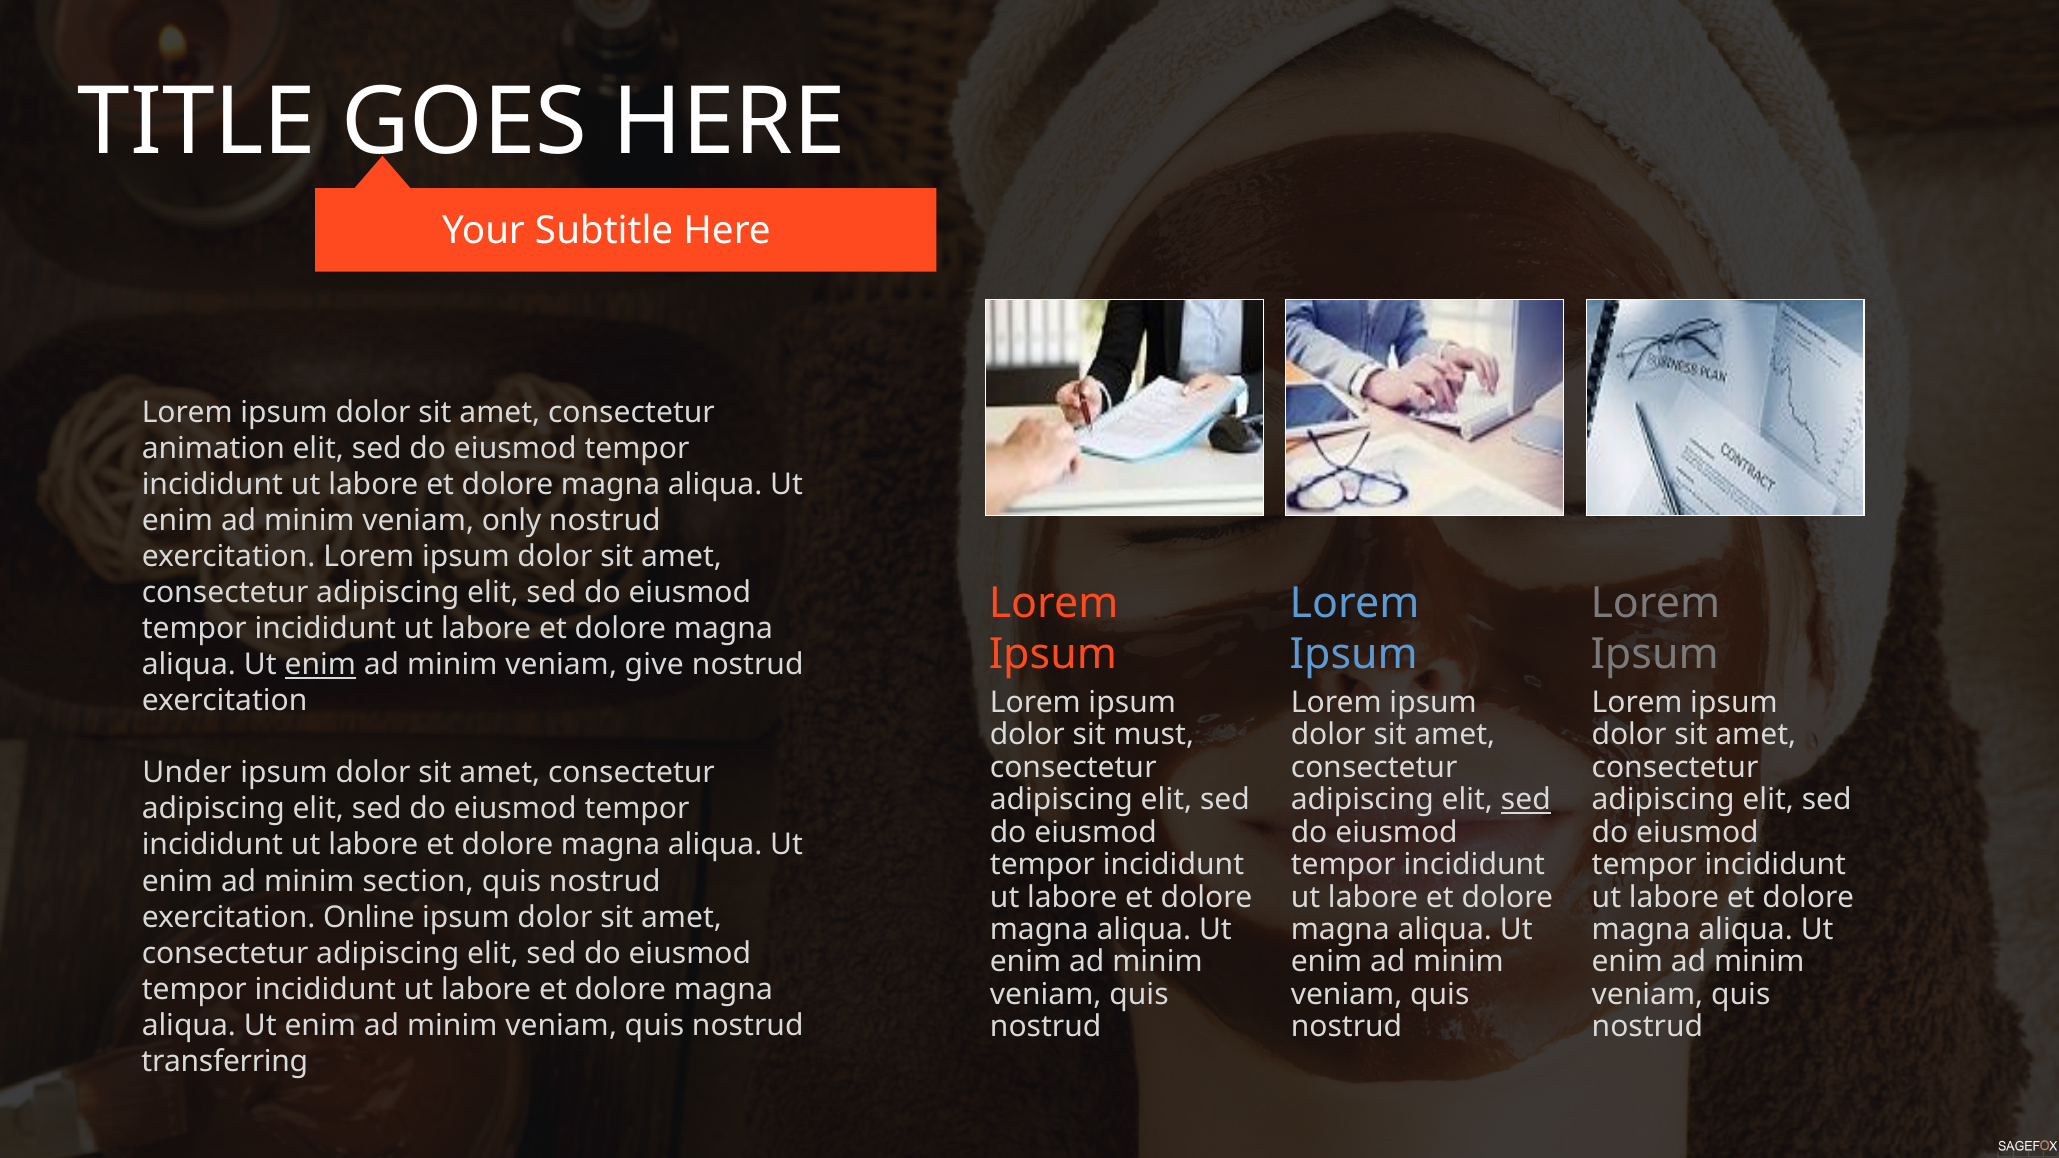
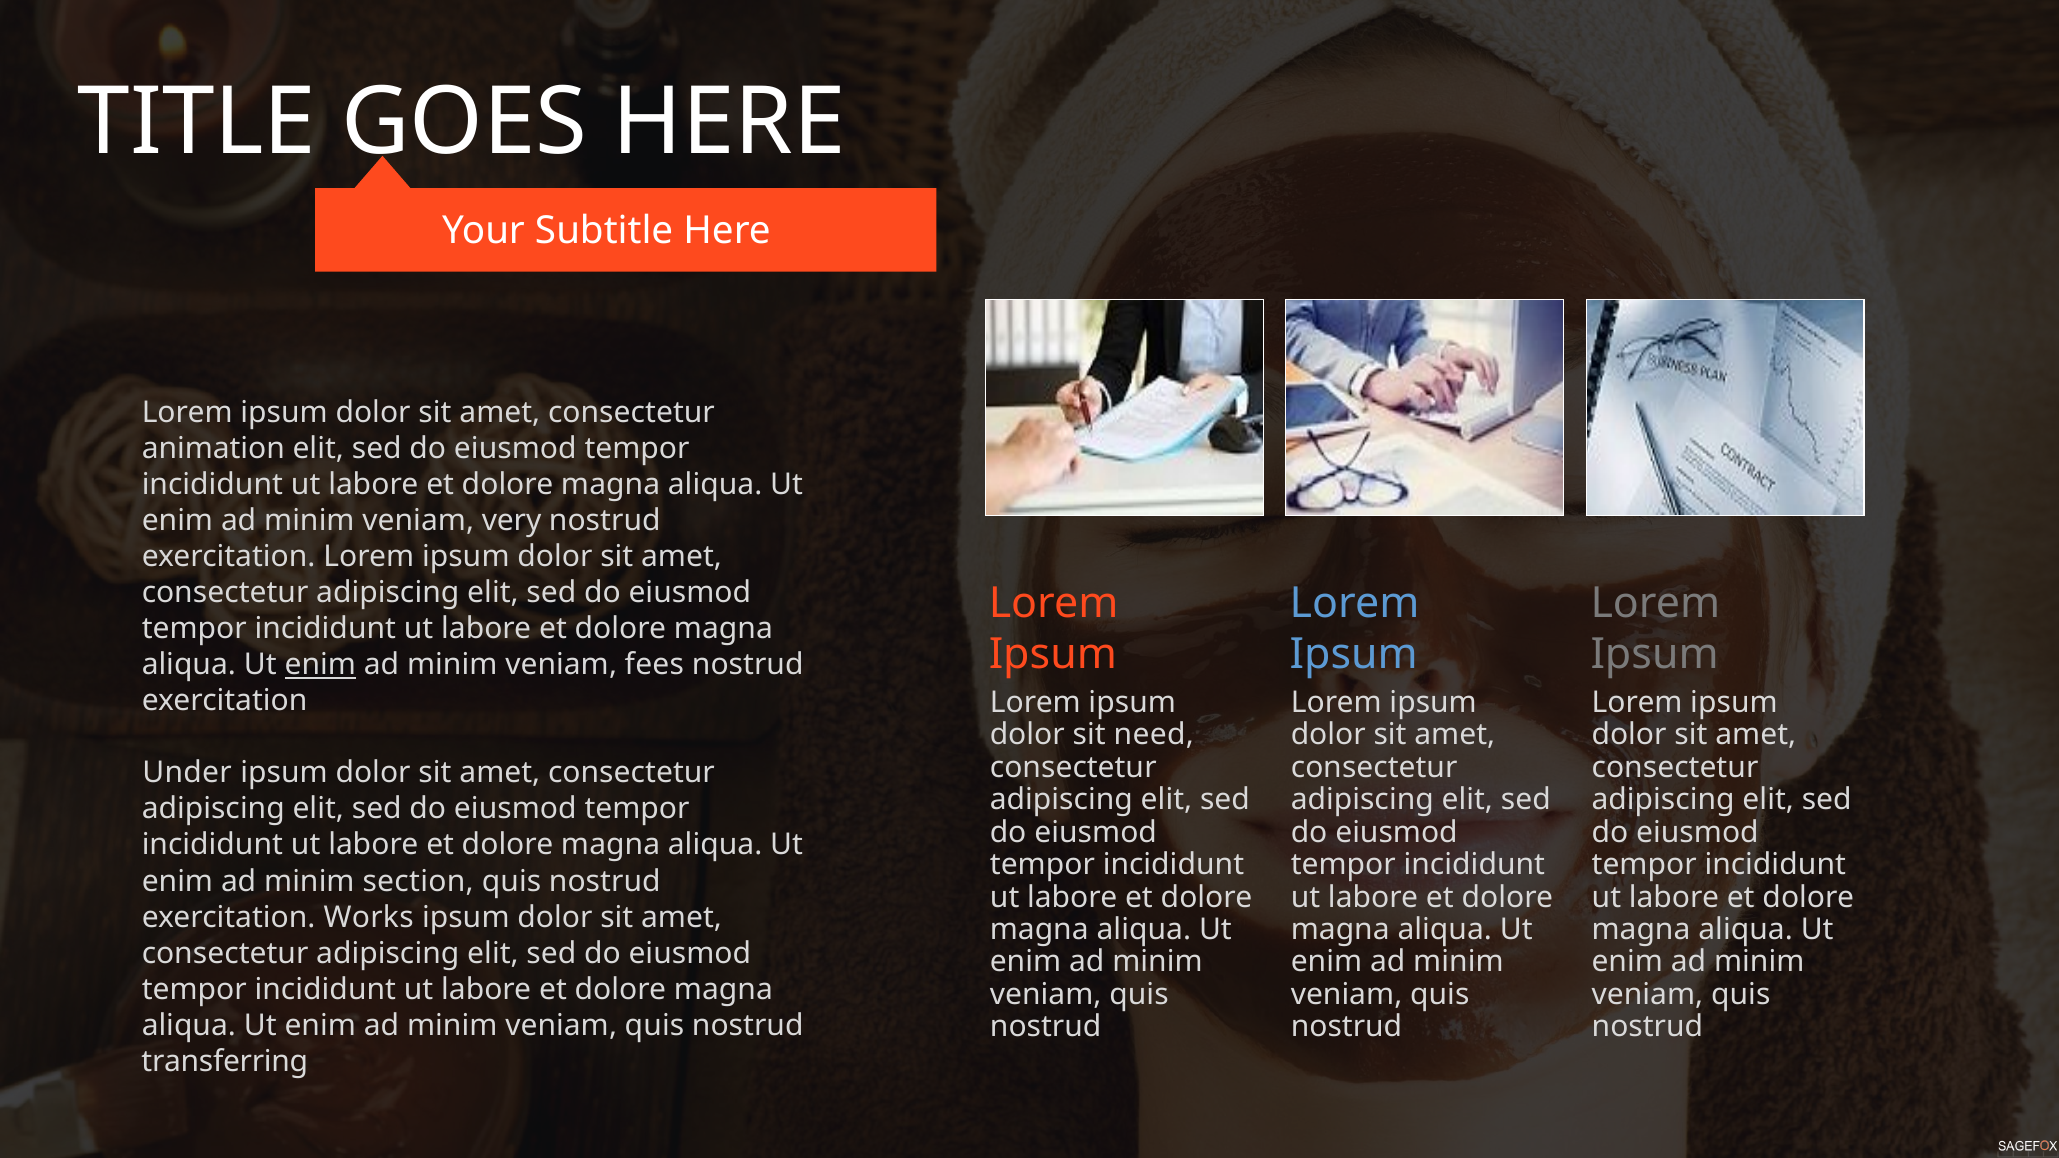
only: only -> very
give: give -> fees
must: must -> need
sed at (1526, 800) underline: present -> none
Online: Online -> Works
